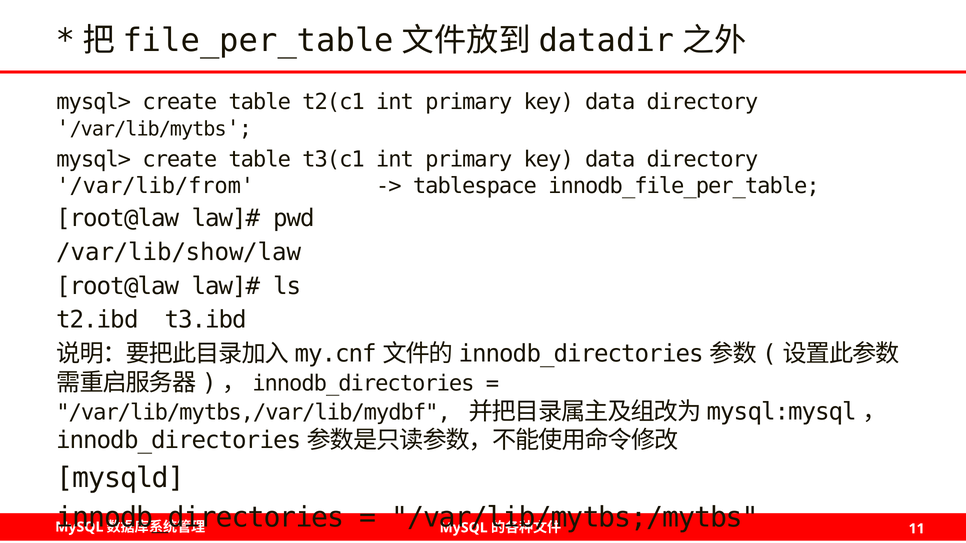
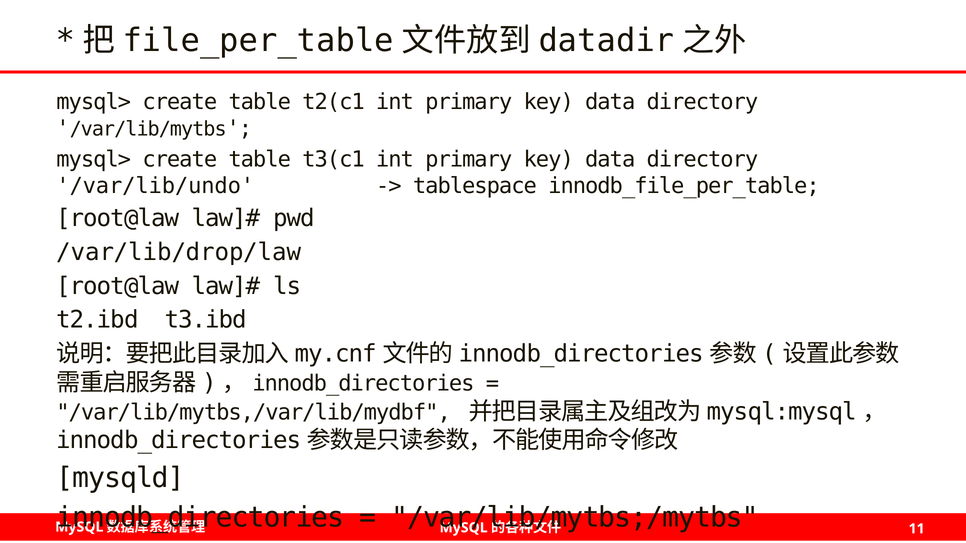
/var/lib/from: /var/lib/from -> /var/lib/undo
/var/lib/show/law: /var/lib/show/law -> /var/lib/drop/law
